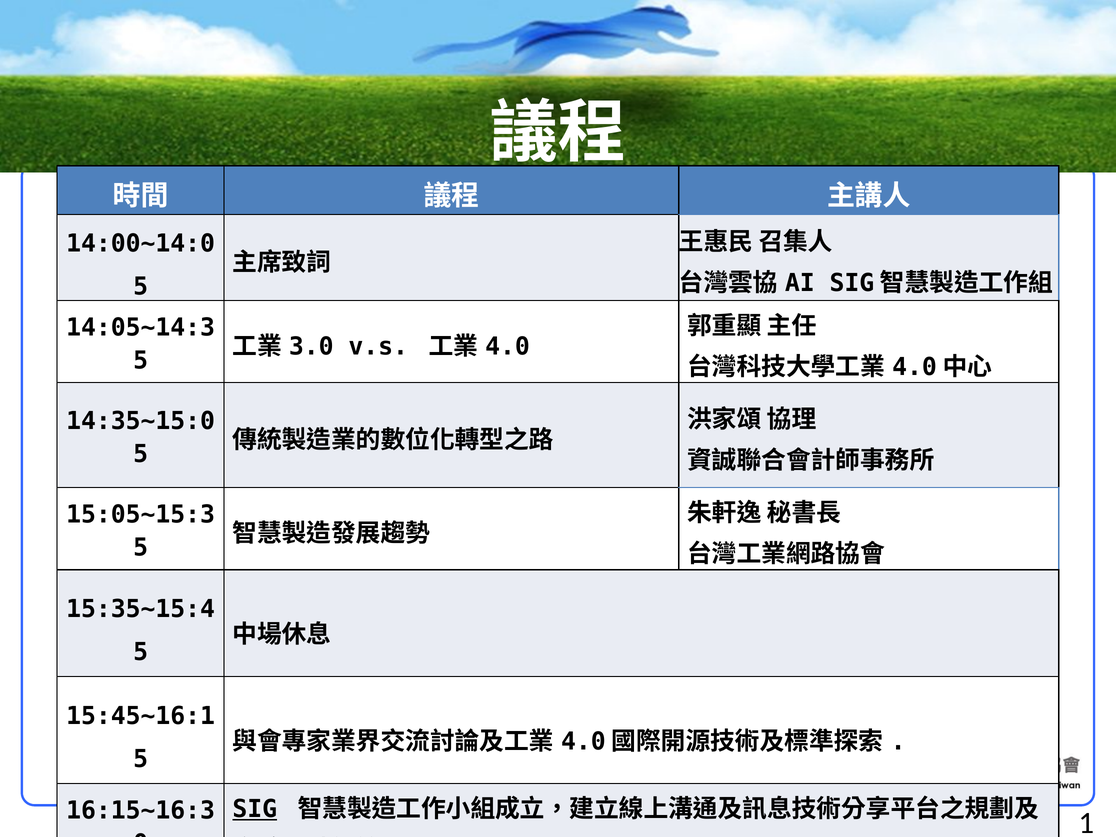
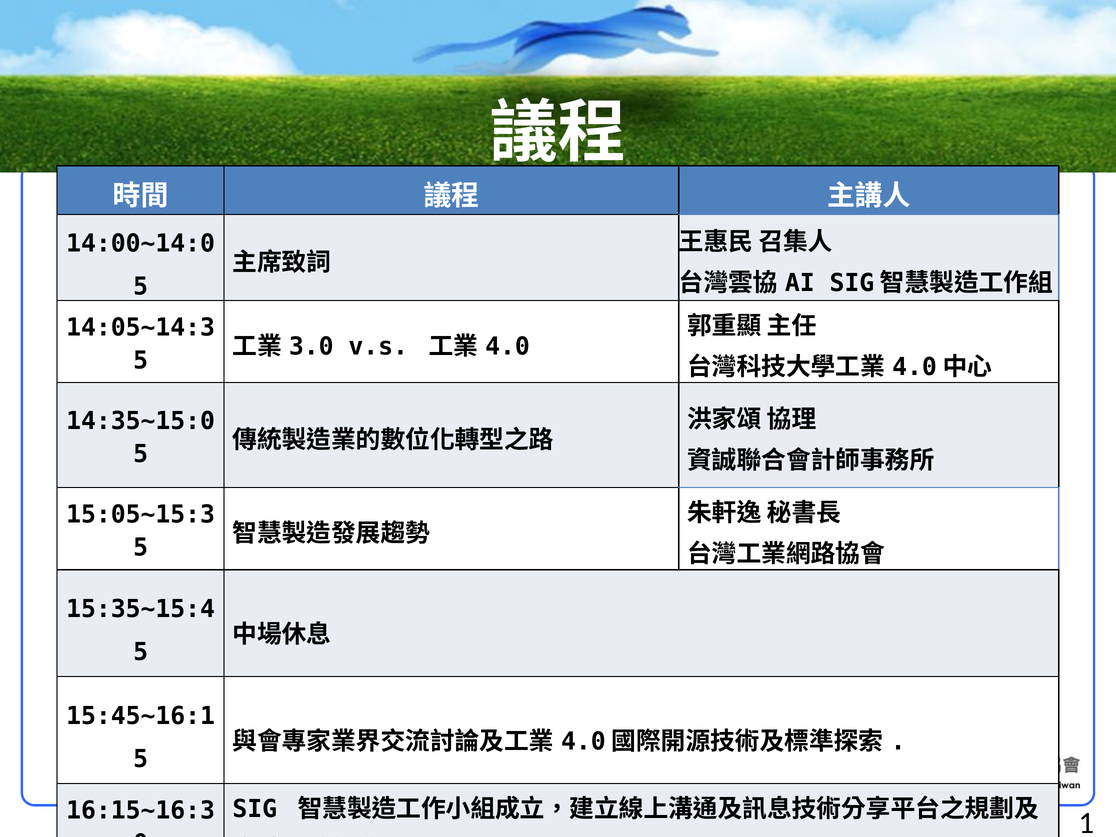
SIG underline: present -> none
